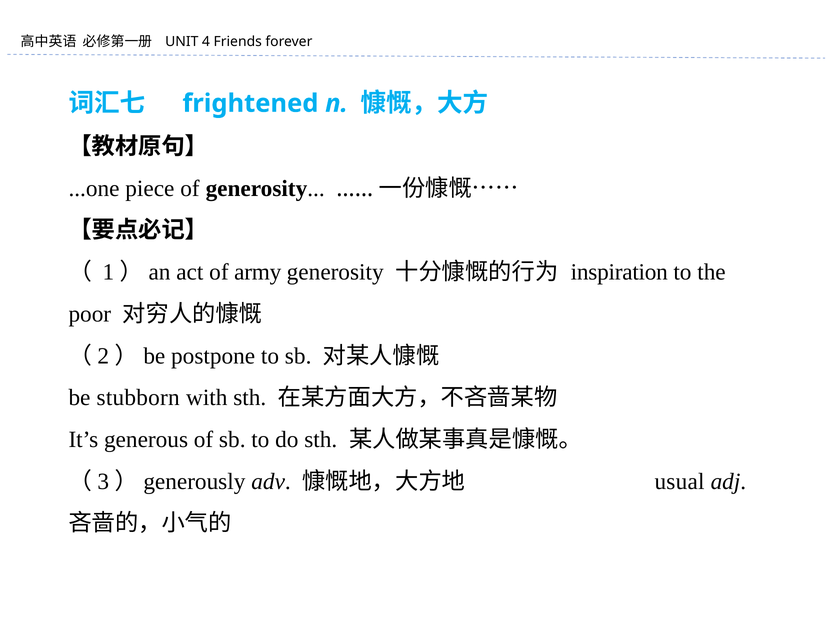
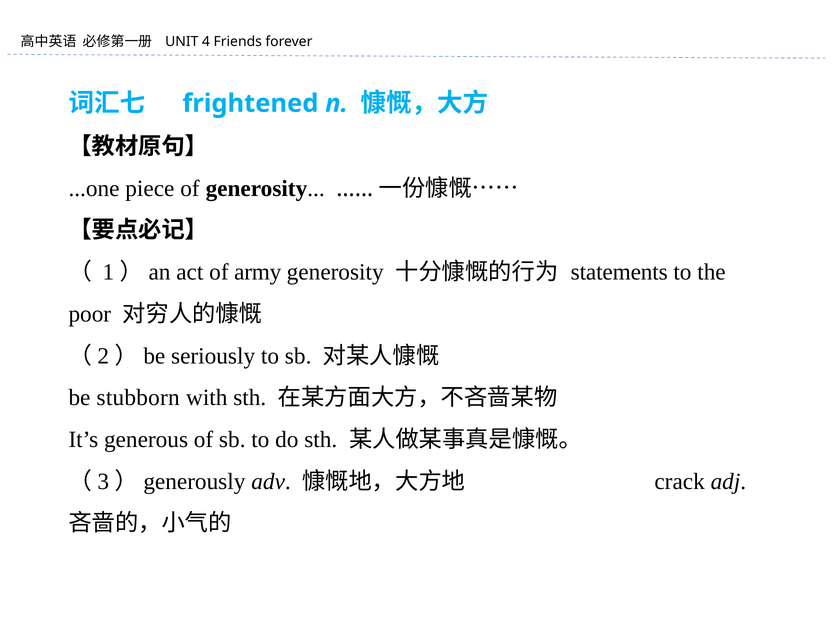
inspiration: inspiration -> statements
postpone: postpone -> seriously
usual: usual -> crack
